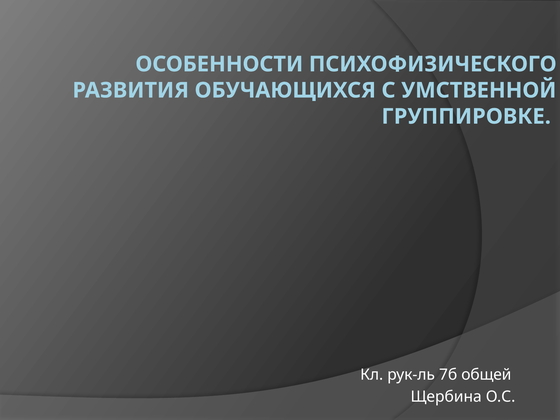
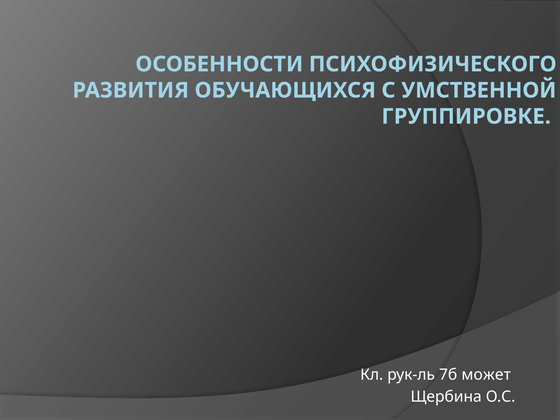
общей: общей -> может
